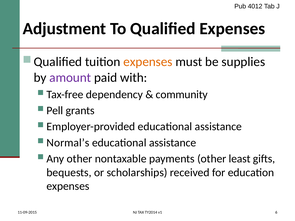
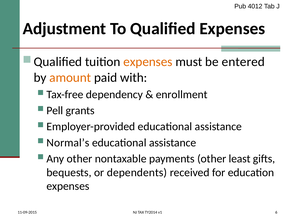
supplies: supplies -> entered
amount colour: purple -> orange
community: community -> enrollment
scholarships: scholarships -> dependents
